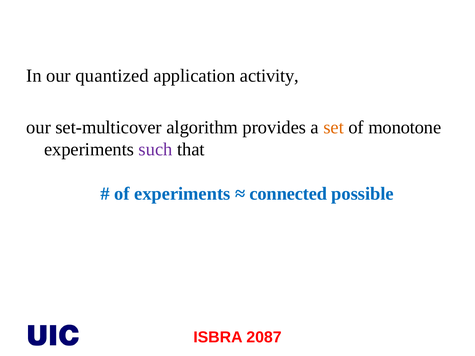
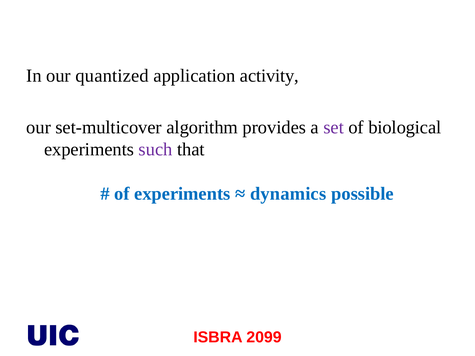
set colour: orange -> purple
monotone: monotone -> biological
connected: connected -> dynamics
2087: 2087 -> 2099
